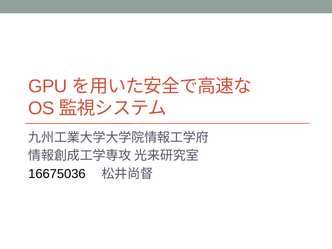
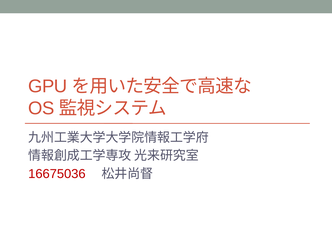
16675036 colour: black -> red
